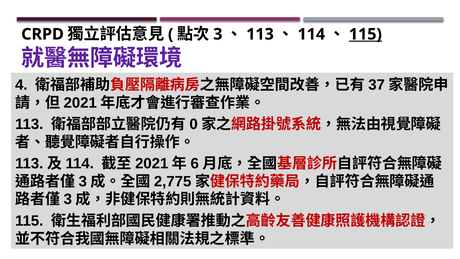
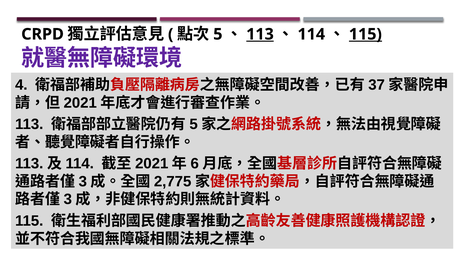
3 at (218, 34): 3 -> 5
113 at (260, 34) underline: none -> present
0 at (194, 124): 0 -> 5
